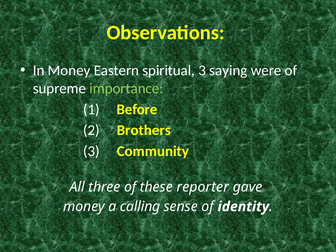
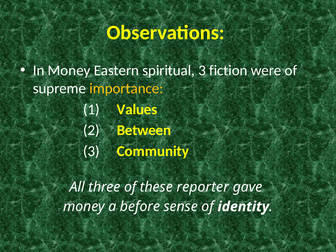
saying: saying -> fiction
importance colour: light green -> yellow
Before: Before -> Values
Brothers: Brothers -> Between
calling: calling -> before
